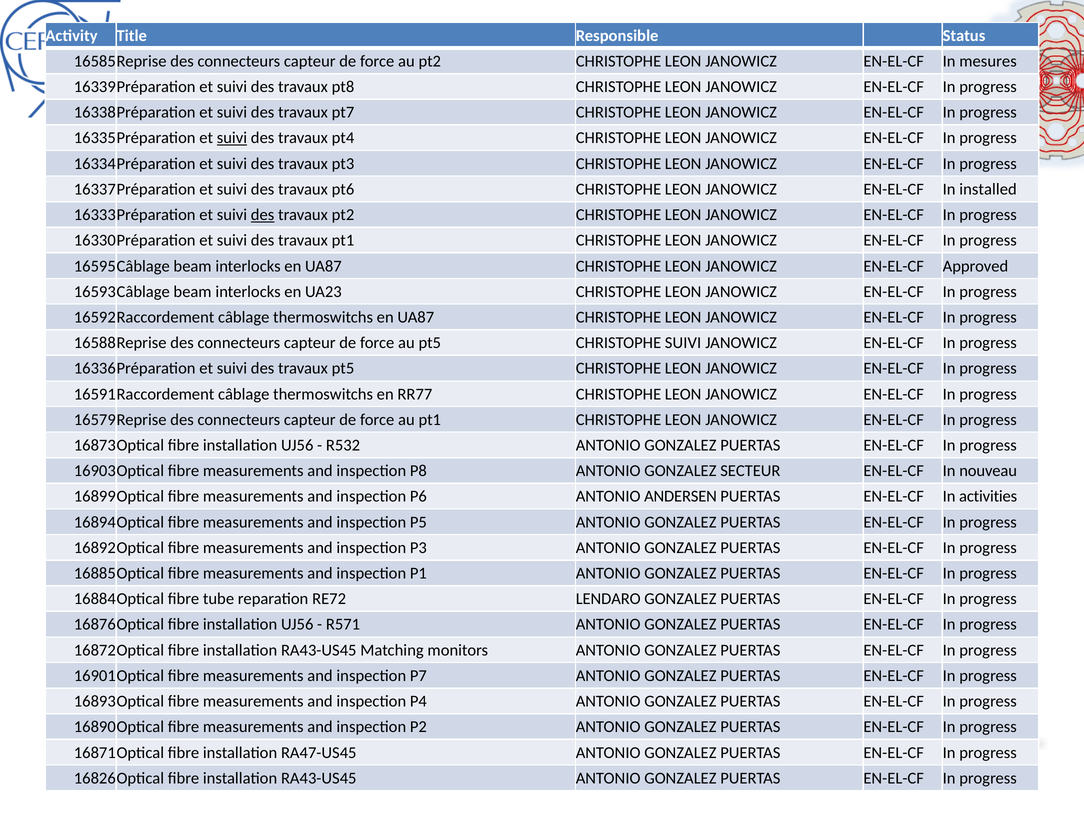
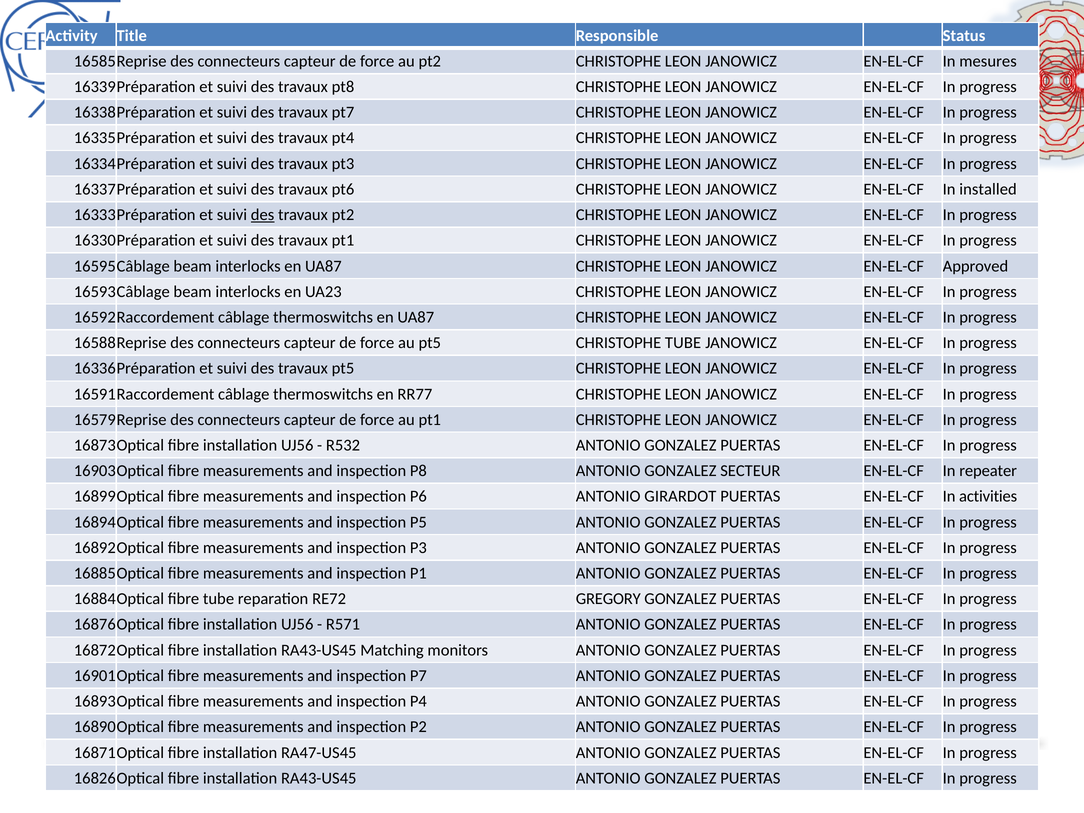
suivi at (232, 138) underline: present -> none
CHRISTOPHE SUIVI: SUIVI -> TUBE
nouveau: nouveau -> repeater
ANDERSEN: ANDERSEN -> GIRARDOT
LENDARO: LENDARO -> GREGORY
